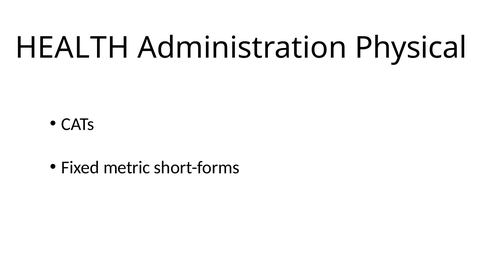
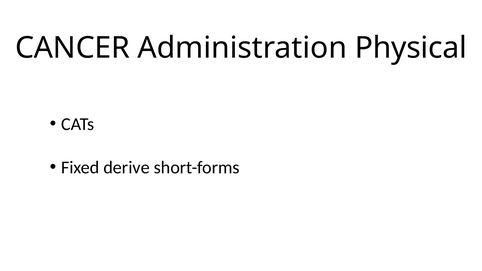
HEALTH: HEALTH -> CANCER
metric: metric -> derive
